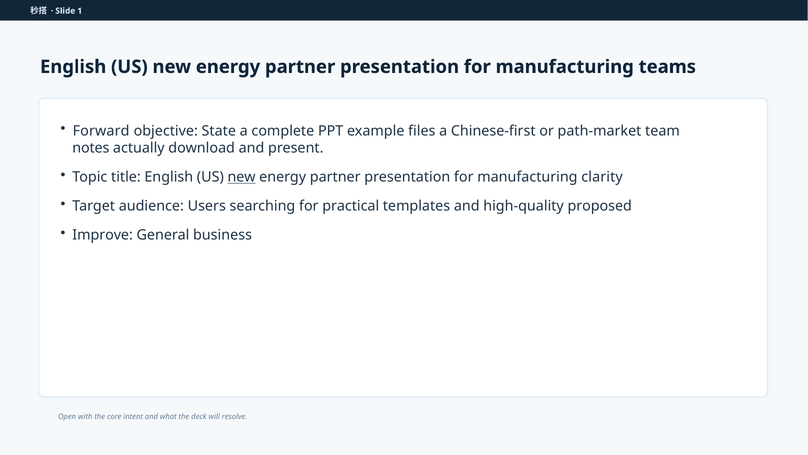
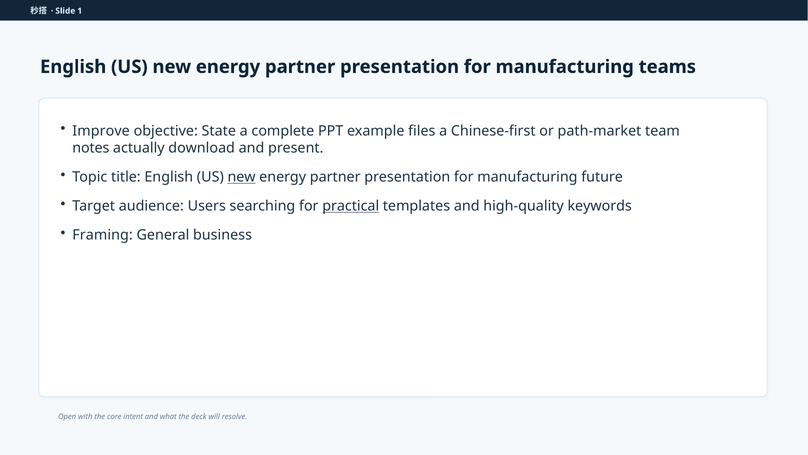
Forward: Forward -> Improve
clarity: clarity -> future
practical underline: none -> present
proposed: proposed -> keywords
Improve: Improve -> Framing
